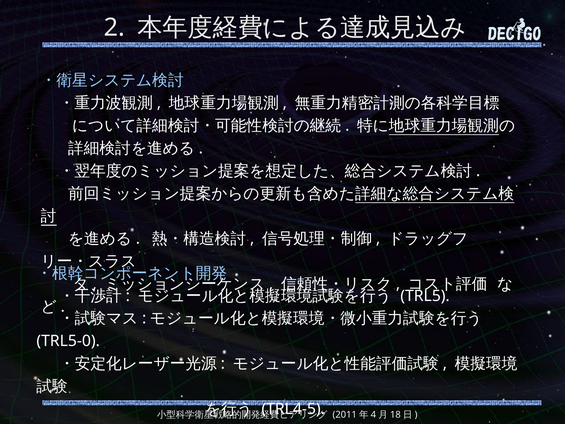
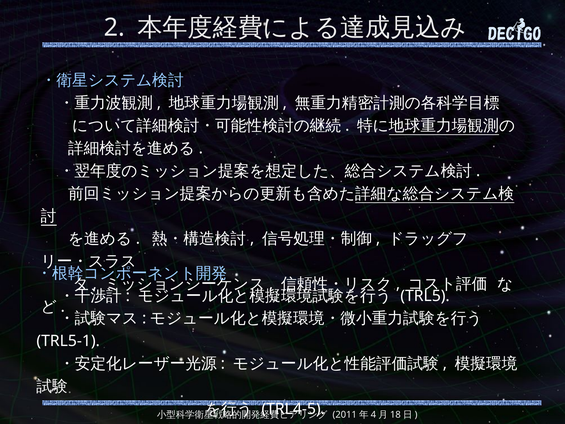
TRL5-0: TRL5-0 -> TRL5-1
